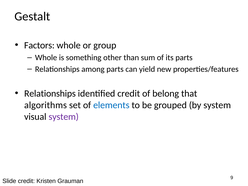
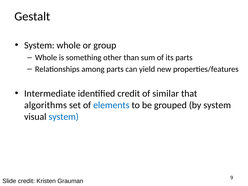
Factors at (39, 45): Factors -> System
Relationships at (50, 93): Relationships -> Intermediate
belong: belong -> similar
system at (64, 117) colour: purple -> blue
